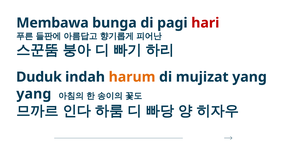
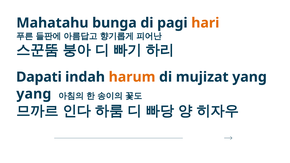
Membawa: Membawa -> Mahatahu
hari colour: red -> orange
Duduk: Duduk -> Dapati
